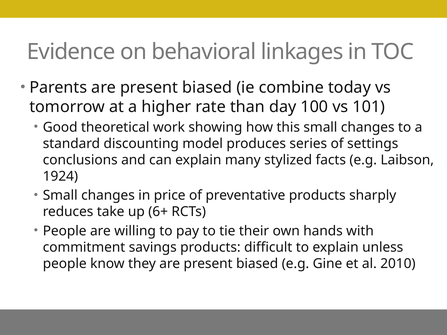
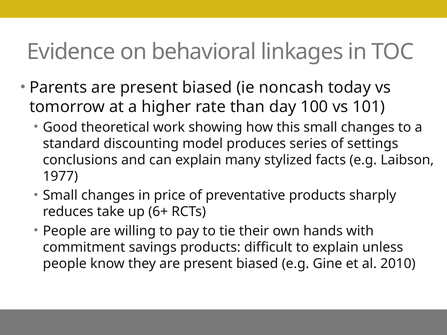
combine: combine -> noncash
1924: 1924 -> 1977
